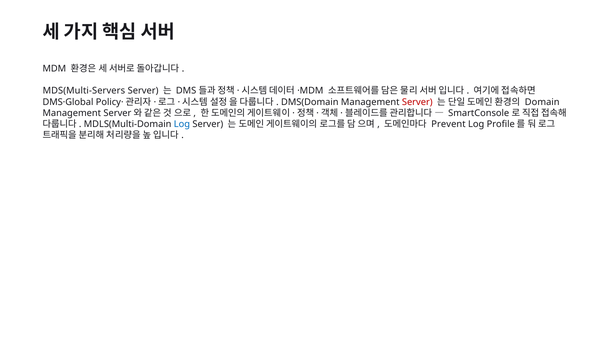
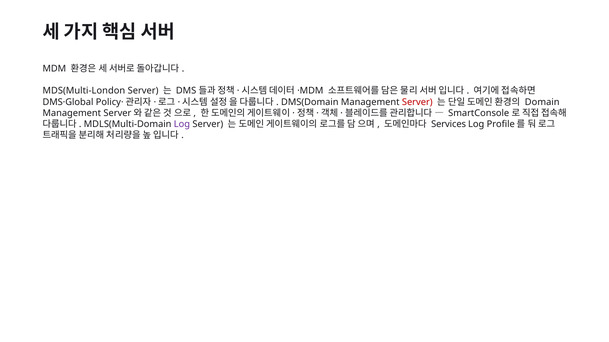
MDS(Multi-Servers: MDS(Multi-Servers -> MDS(Multi-London
Log at (182, 124) colour: blue -> purple
Prevent: Prevent -> Services
